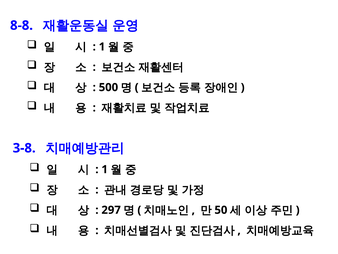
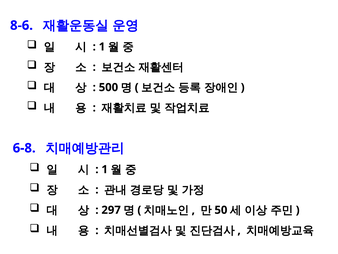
8-8: 8-8 -> 8-6
3-8: 3-8 -> 6-8
